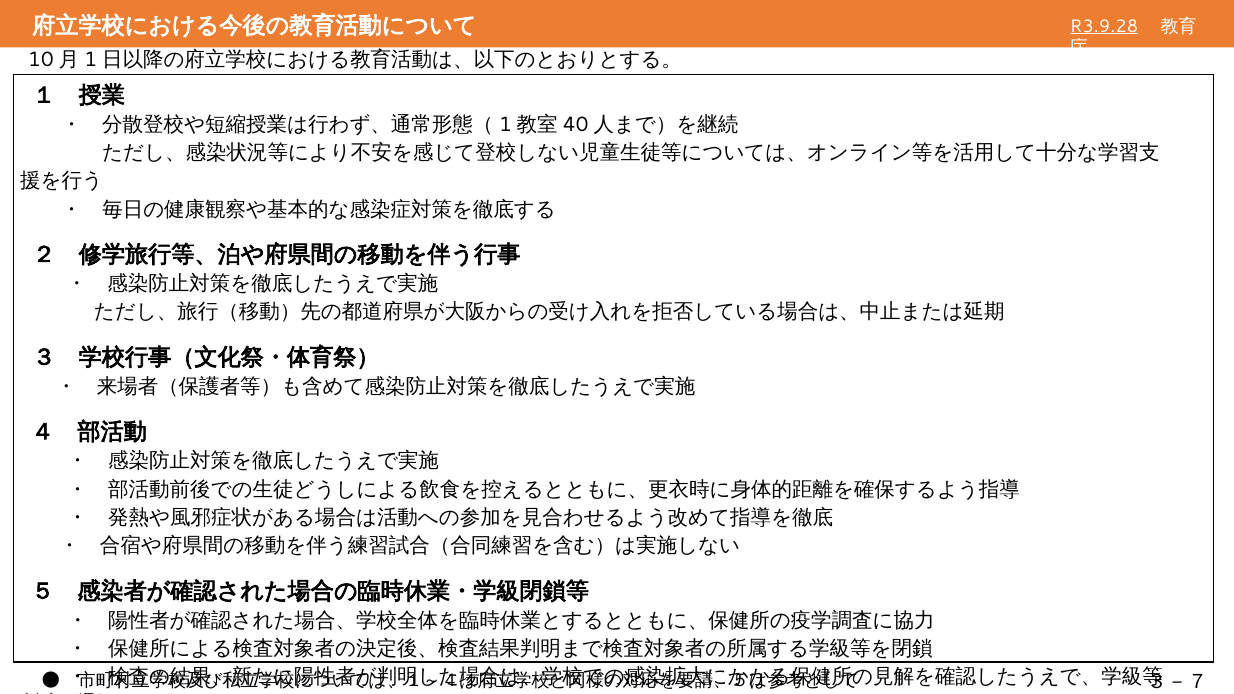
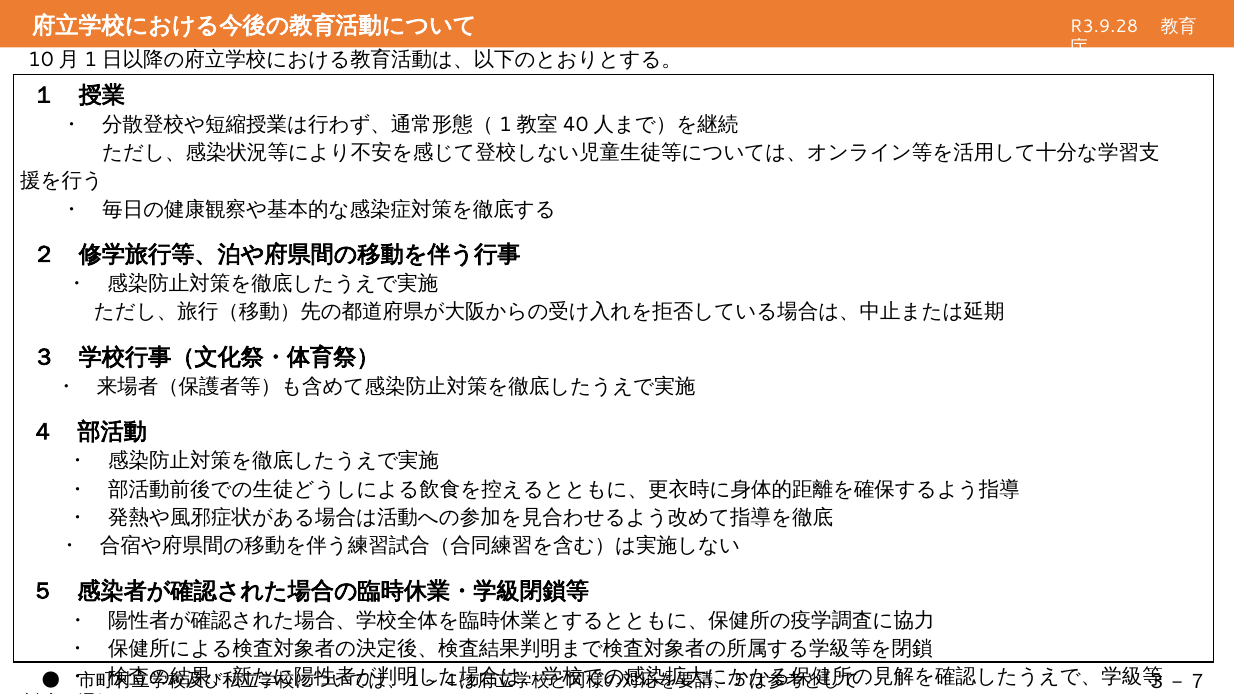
R3.9.28 underline: present -> none
